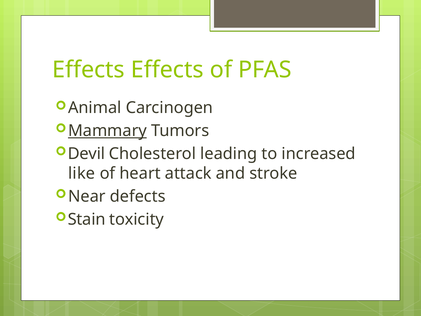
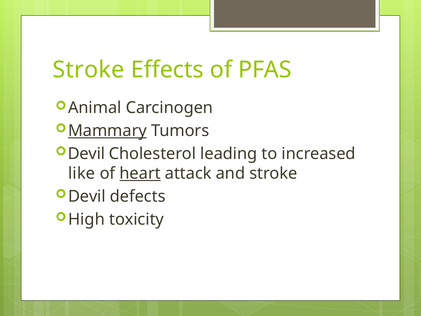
Effects at (89, 70): Effects -> Stroke
heart underline: none -> present
Near at (87, 196): Near -> Devil
Stain: Stain -> High
